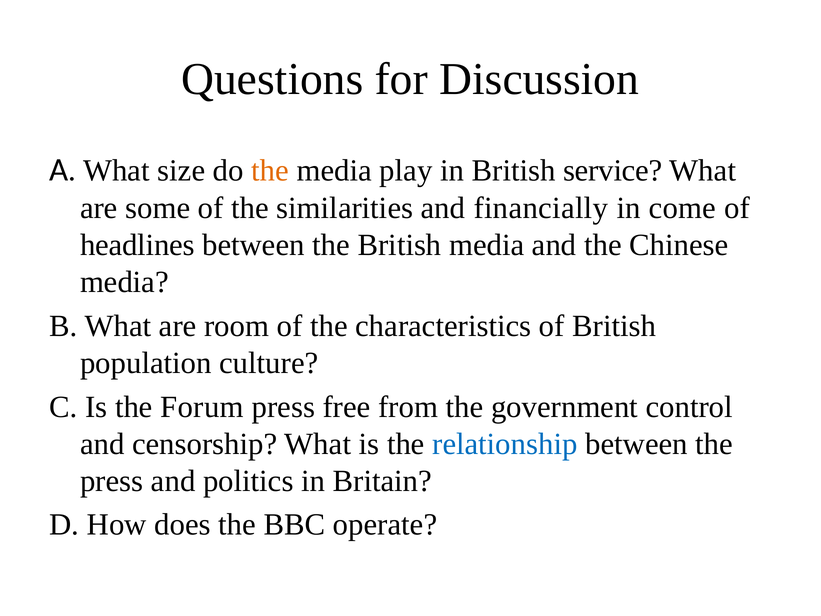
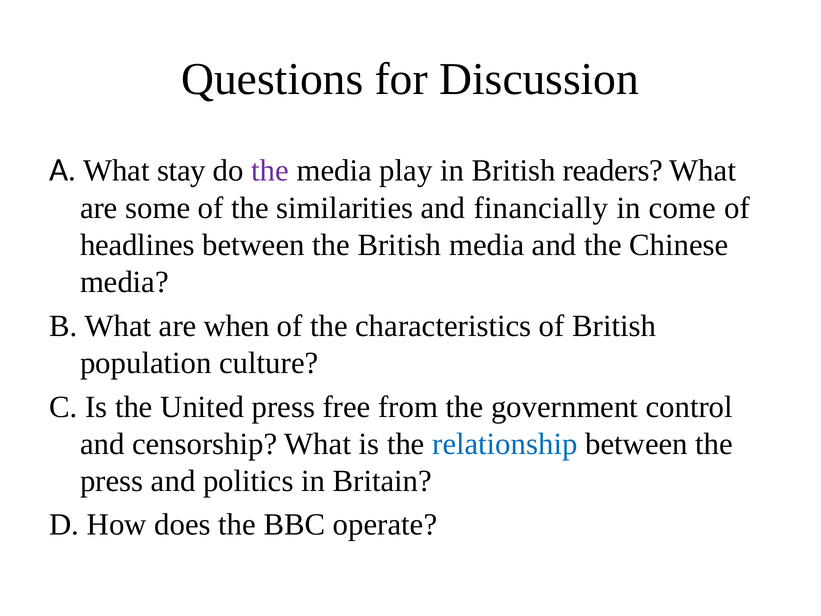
size: size -> stay
the at (270, 171) colour: orange -> purple
service: service -> readers
room: room -> when
Forum: Forum -> United
